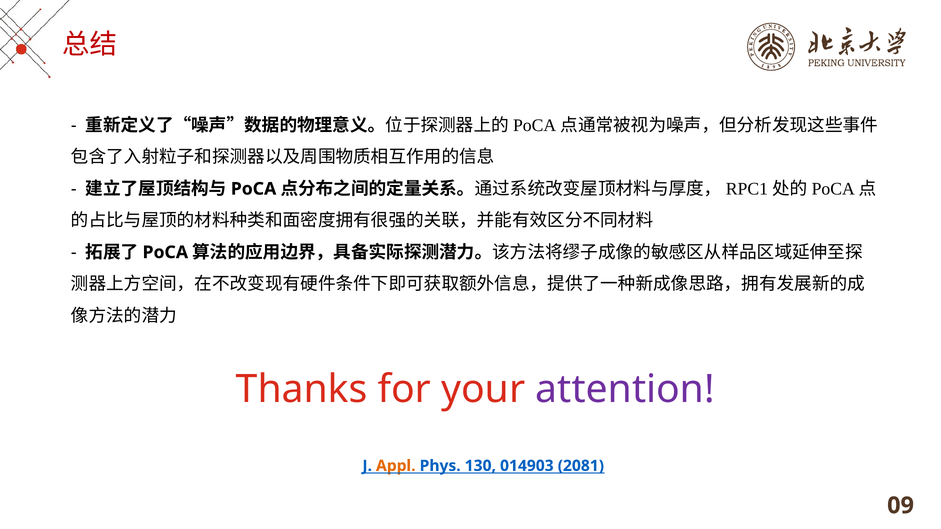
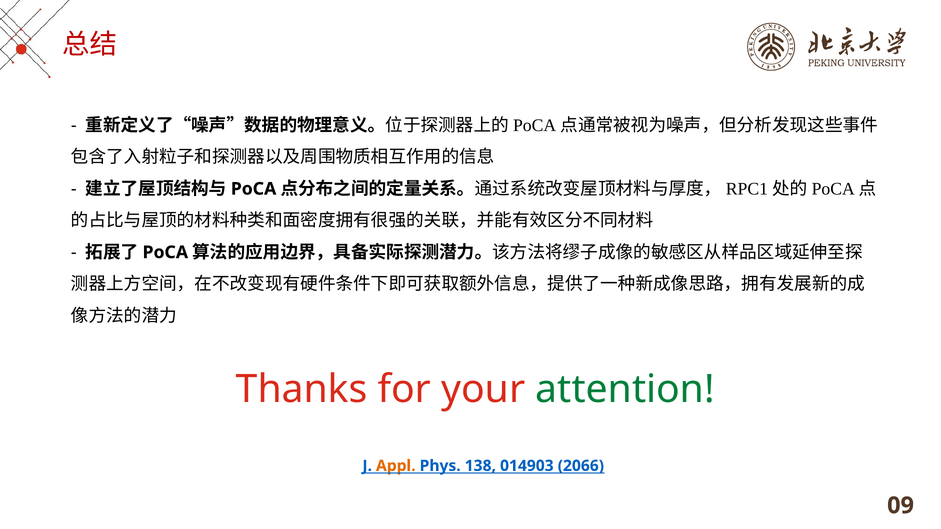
attention colour: purple -> green
130: 130 -> 138
2081: 2081 -> 2066
